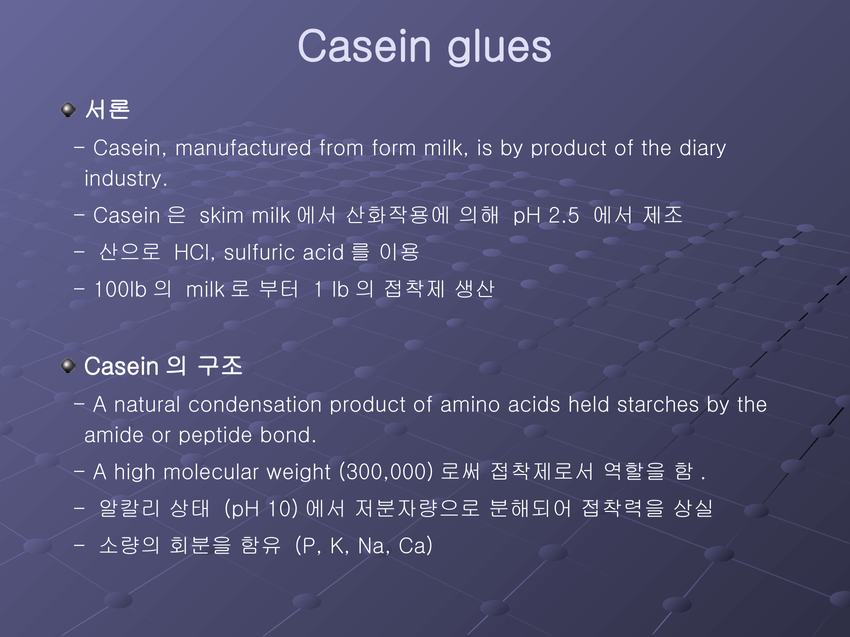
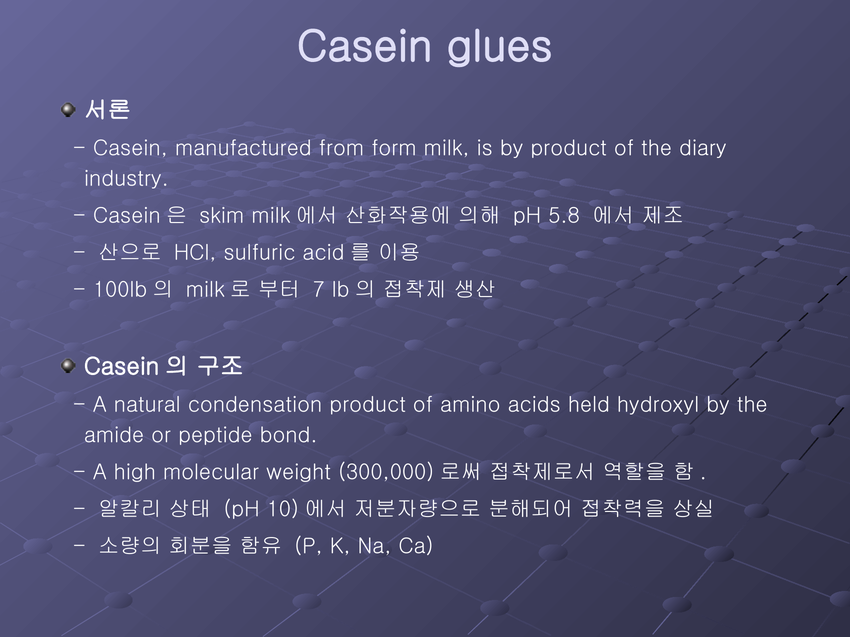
2.5: 2.5 -> 5.8
1: 1 -> 7
starches: starches -> hydroxyl
